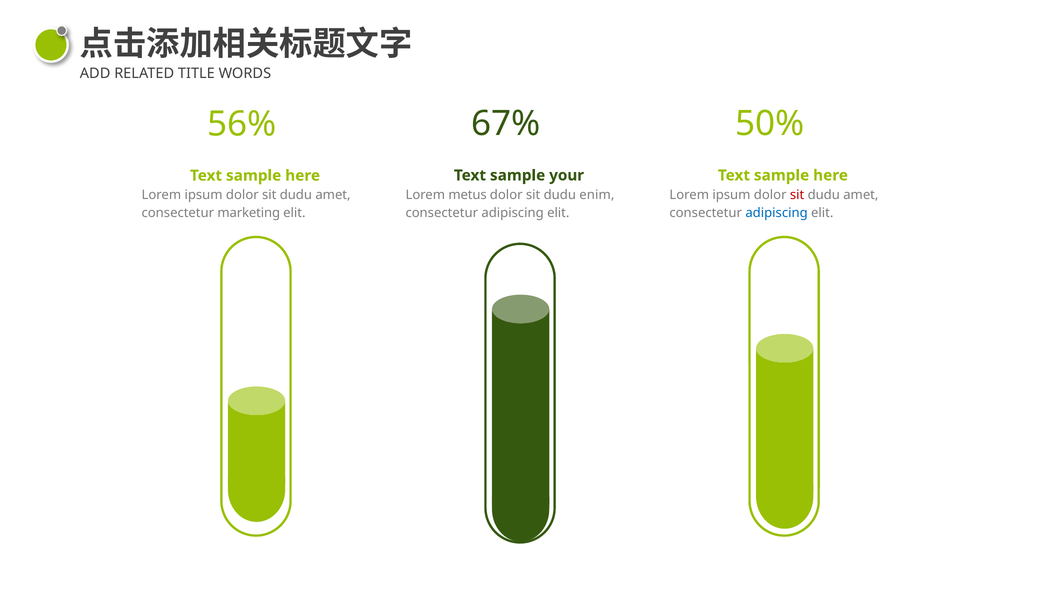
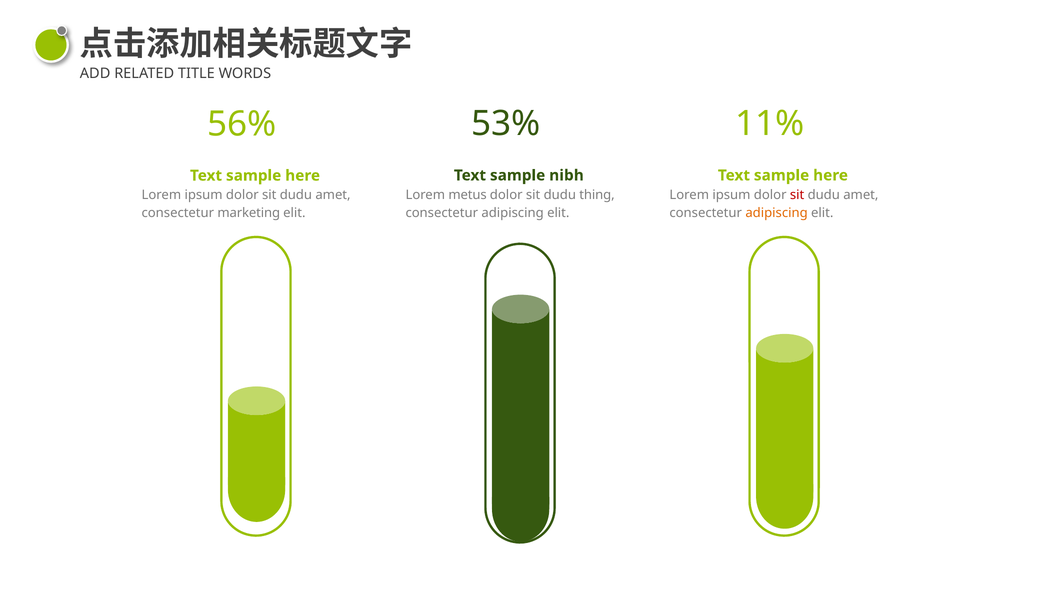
67%: 67% -> 53%
50%: 50% -> 11%
your: your -> nibh
enim: enim -> thing
adipiscing at (777, 213) colour: blue -> orange
